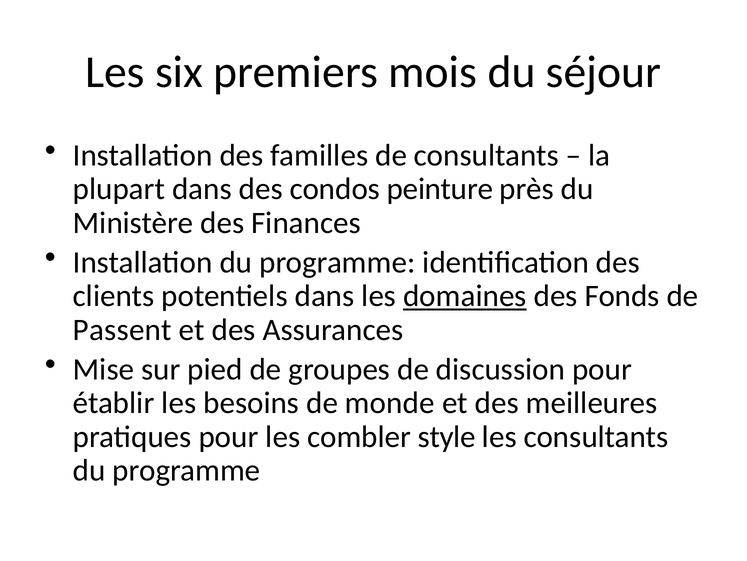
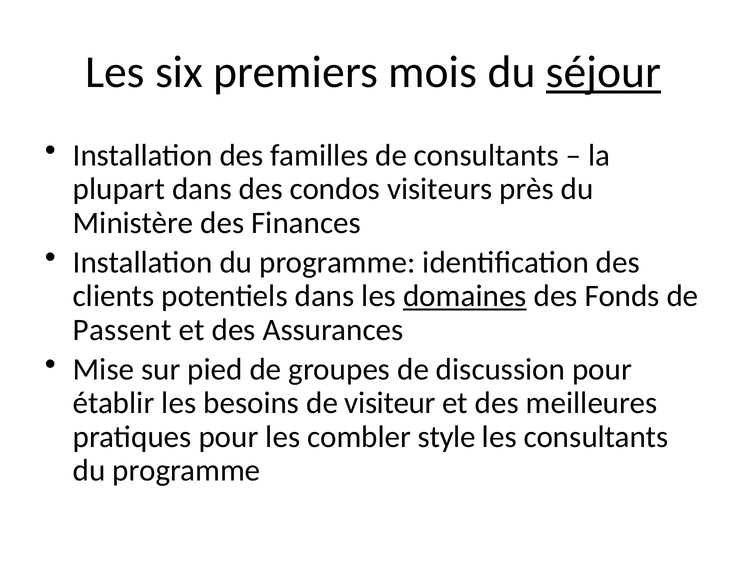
séjour underline: none -> present
peinture: peinture -> visiteurs
monde: monde -> visiteur
